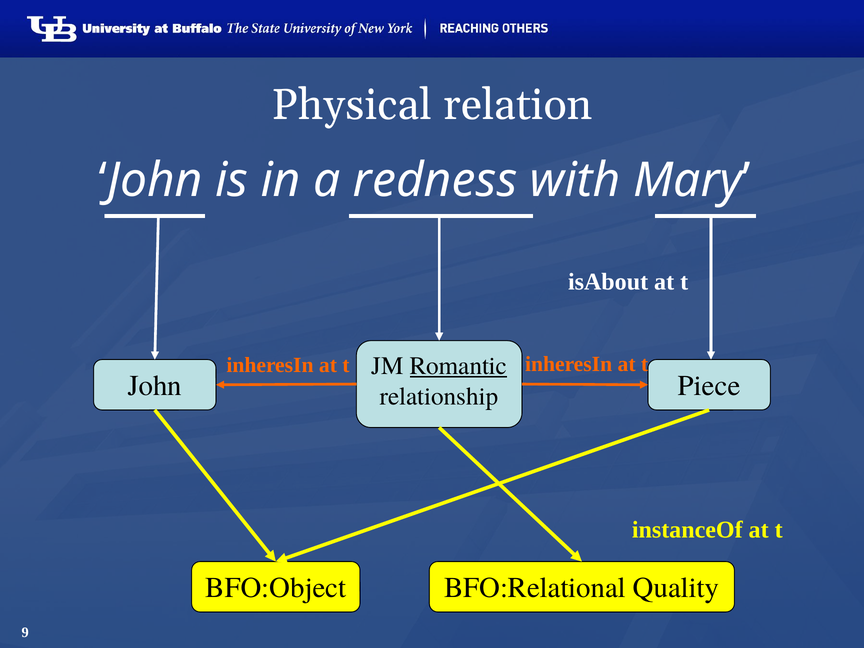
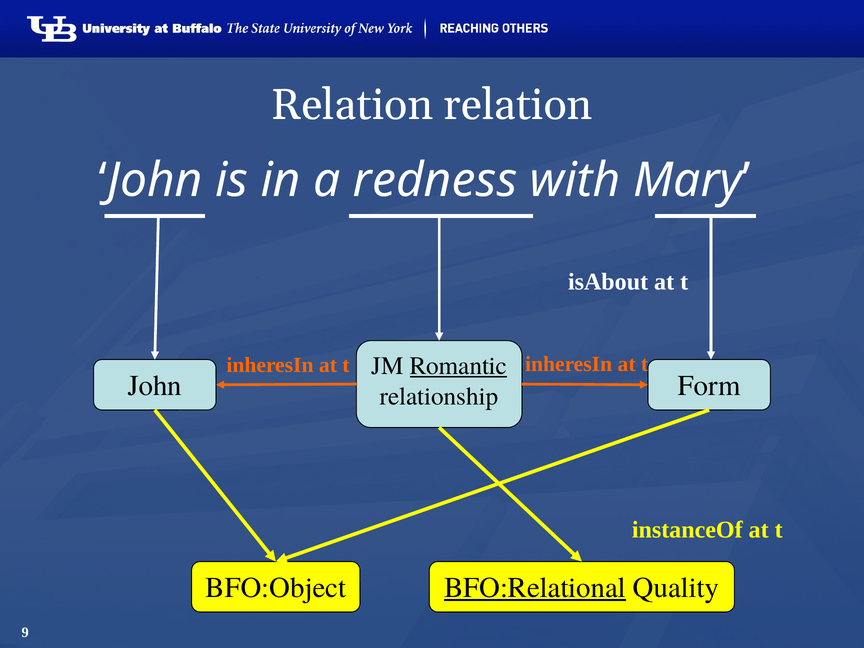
Physical at (352, 105): Physical -> Relation
Piece: Piece -> Form
BFO:Relational underline: none -> present
